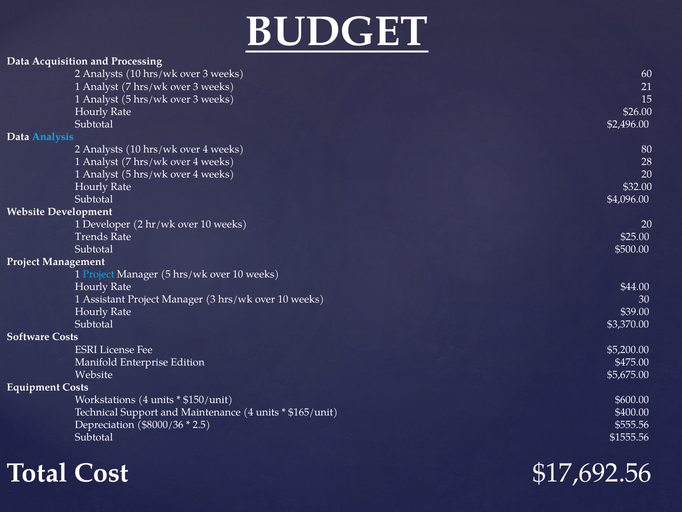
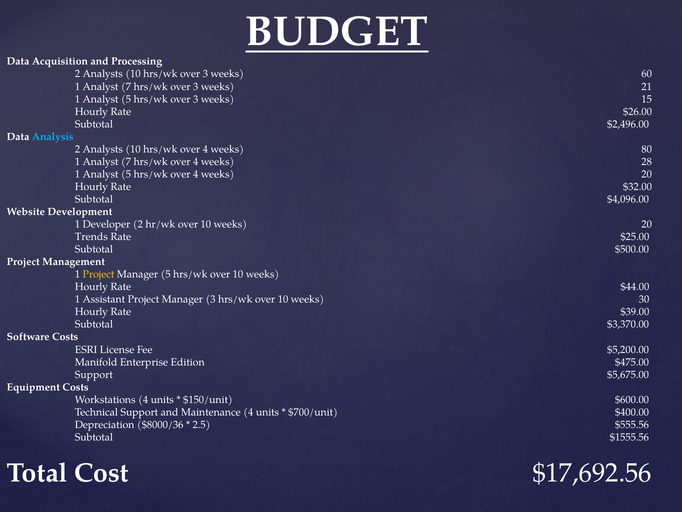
Project at (99, 274) colour: light blue -> yellow
Website at (94, 374): Website -> Support
$165/unit: $165/unit -> $700/unit
